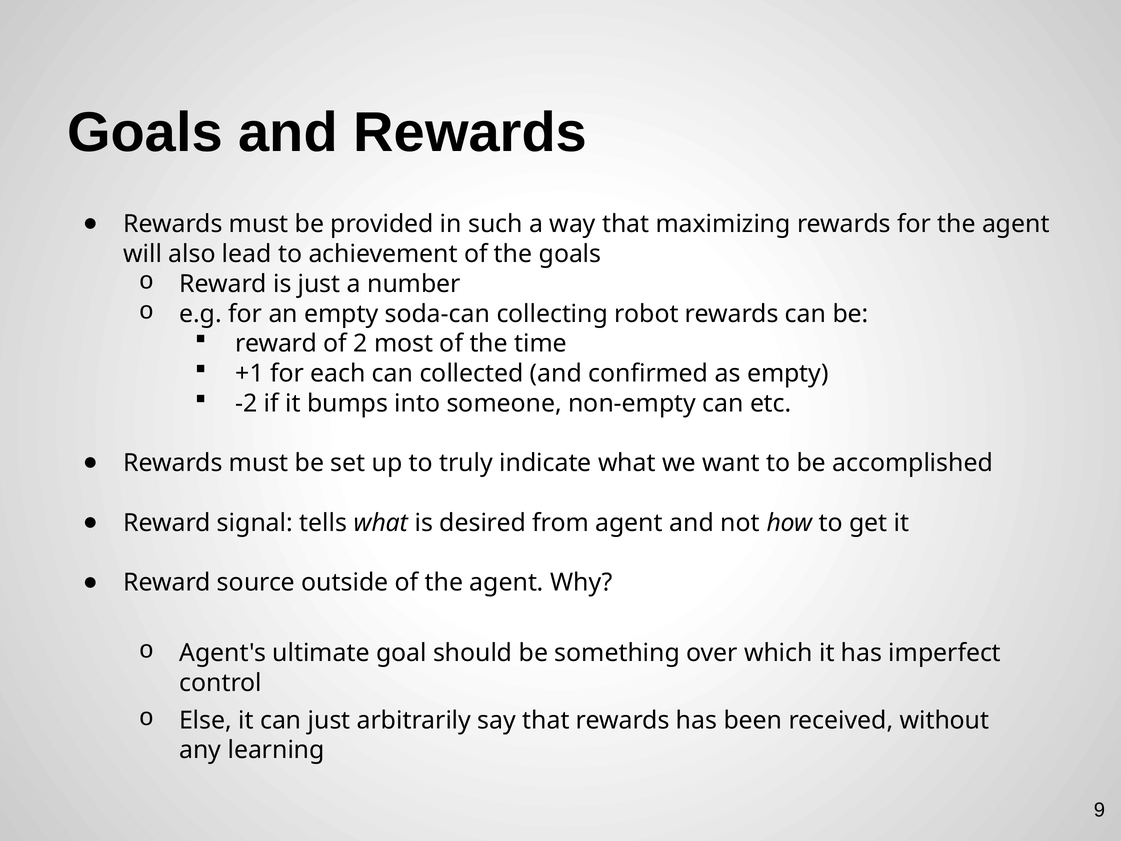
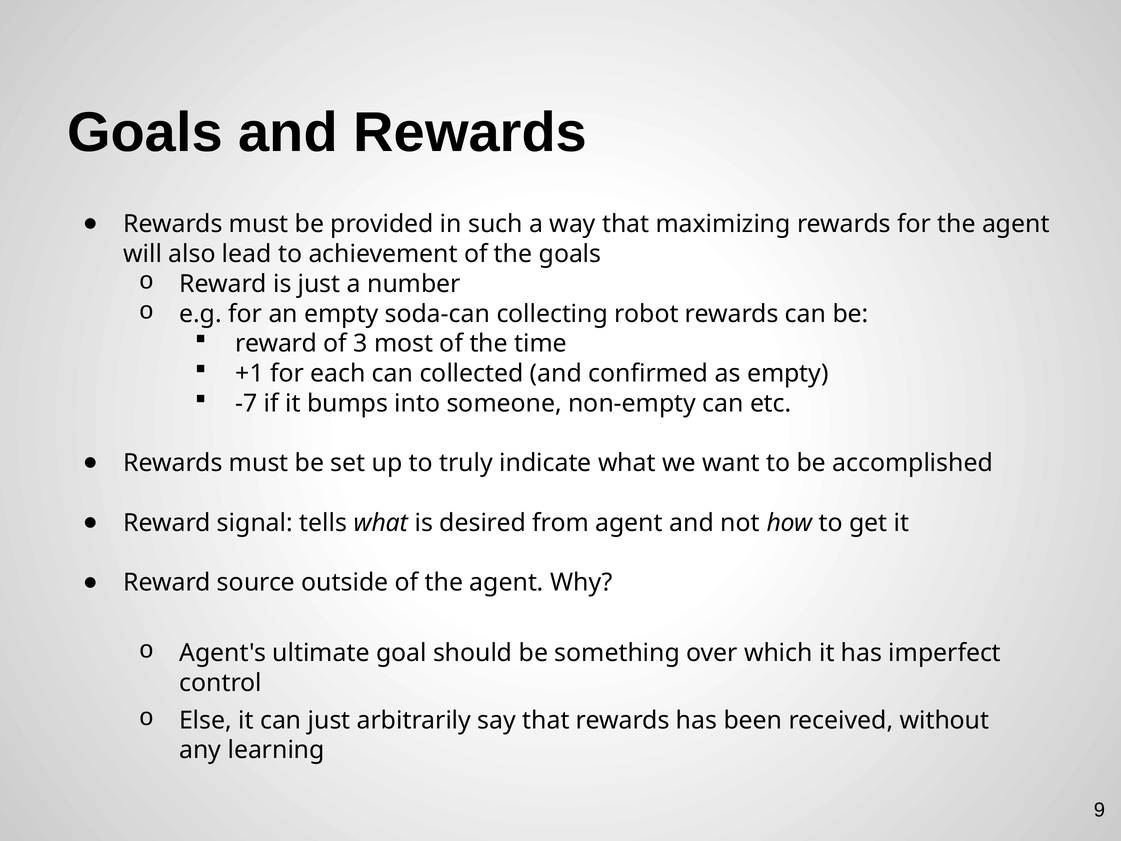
2: 2 -> 3
-2: -2 -> -7
